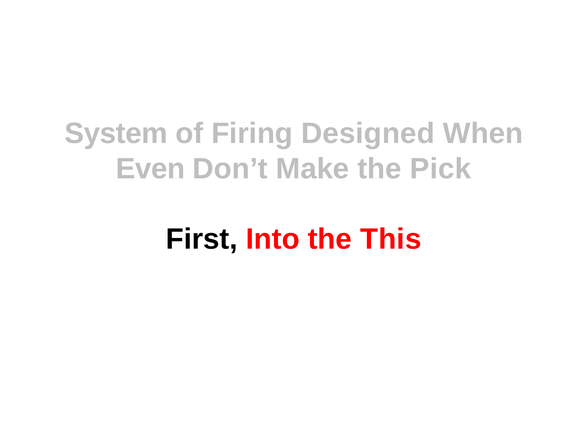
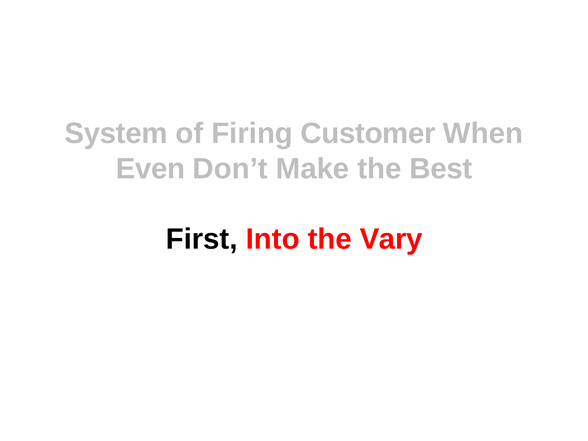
Designed: Designed -> Customer
Pick: Pick -> Best
This: This -> Vary
